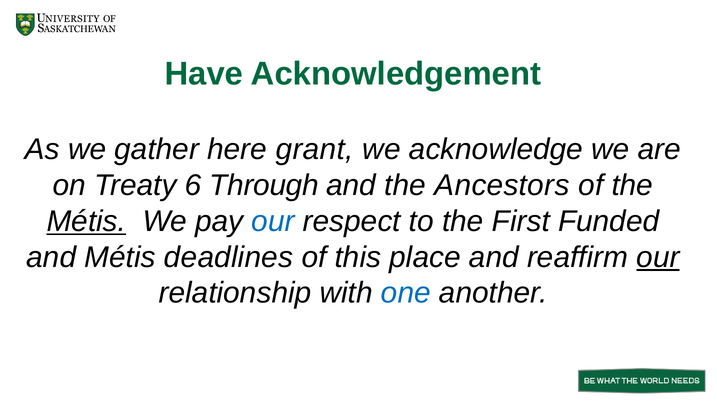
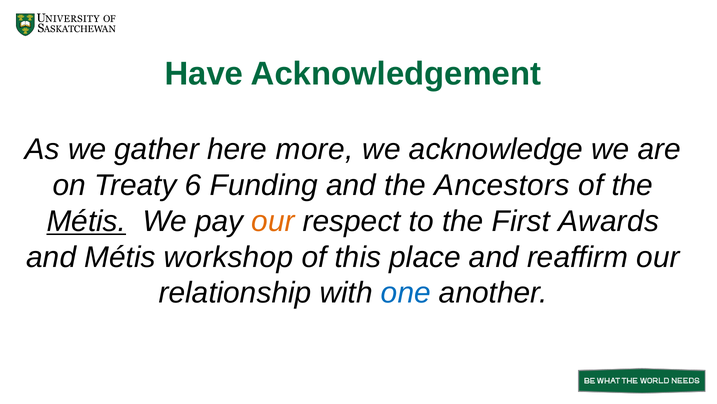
grant: grant -> more
Through: Through -> Funding
our at (273, 221) colour: blue -> orange
Funded: Funded -> Awards
deadlines: deadlines -> workshop
our at (658, 257) underline: present -> none
